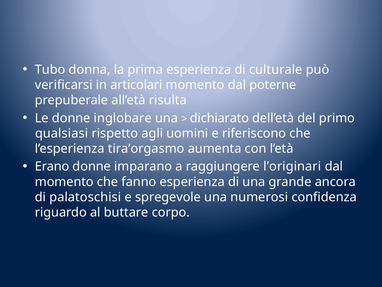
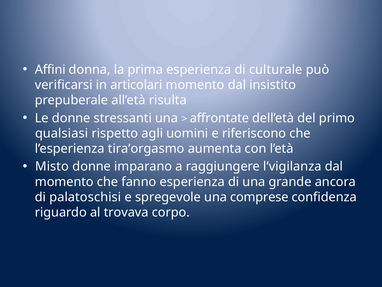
Tubo: Tubo -> Affini
poterne: poterne -> insistito
inglobare: inglobare -> stressanti
dichiarato: dichiarato -> affrontate
Erano: Erano -> Misto
l’originari: l’originari -> l’vigilanza
numerosi: numerosi -> comprese
buttare: buttare -> trovava
